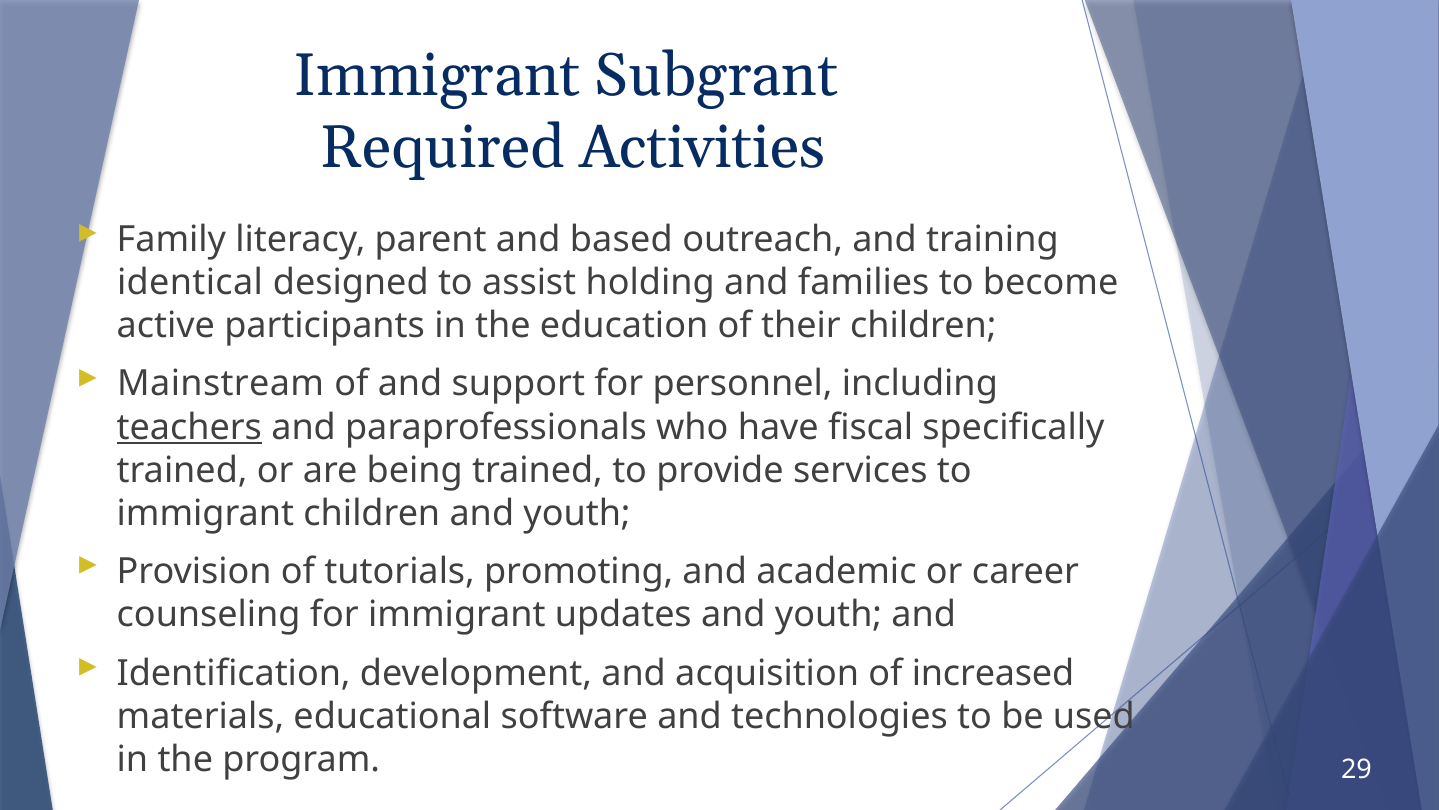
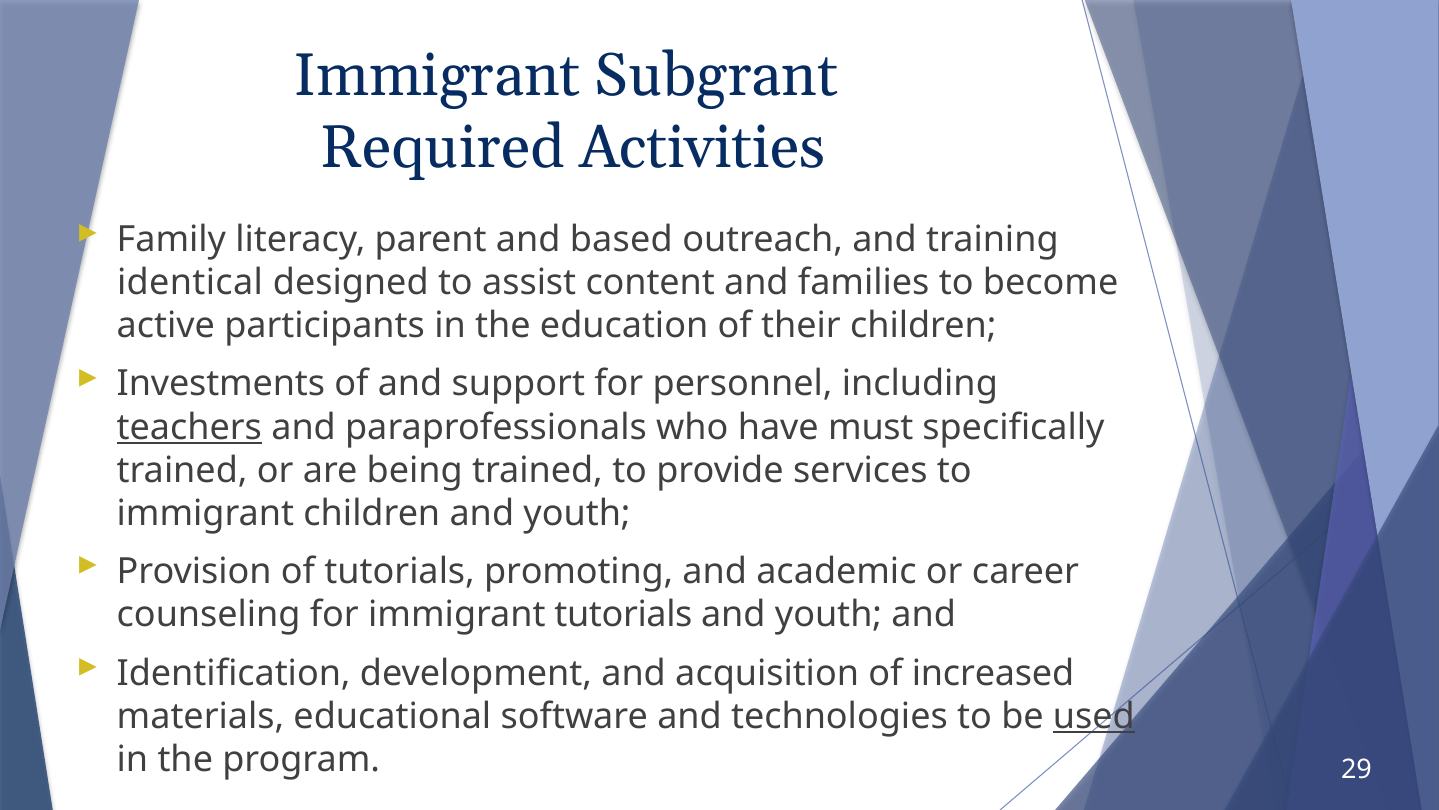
holding: holding -> content
Mainstream: Mainstream -> Investments
fiscal: fiscal -> must
immigrant updates: updates -> tutorials
used underline: none -> present
